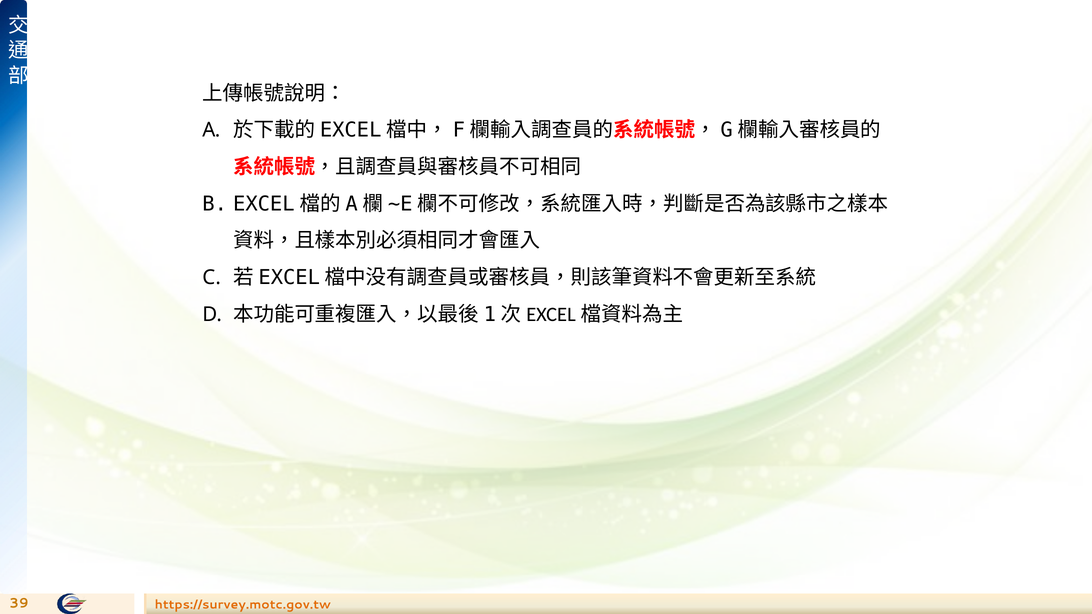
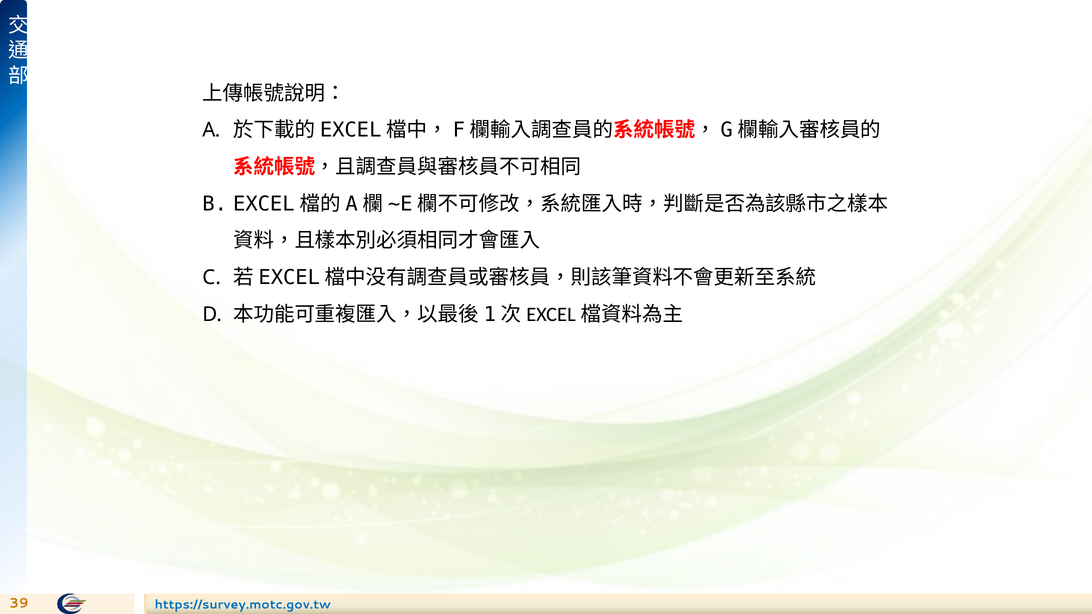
https://survey.motc.gov.tw colour: orange -> blue
